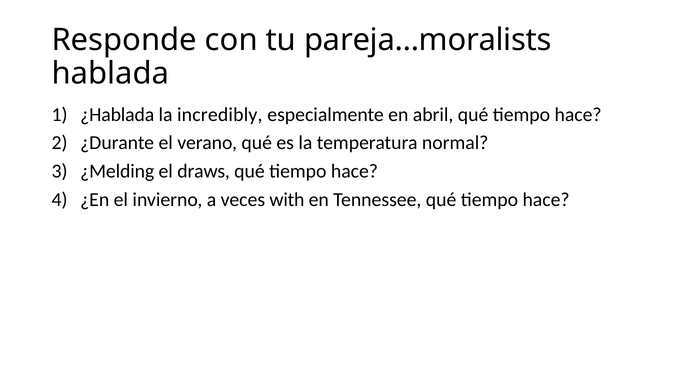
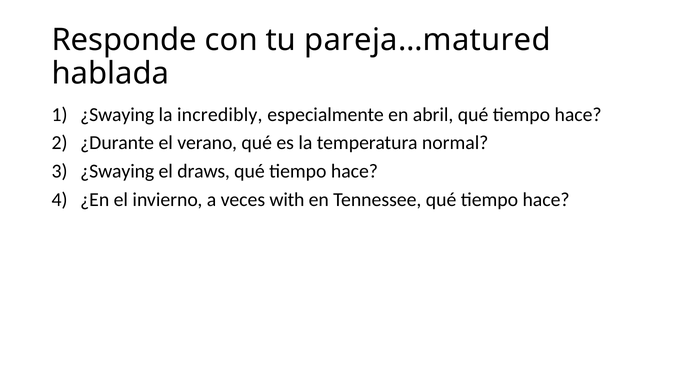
pareja…moralists: pareja…moralists -> pareja…matured
¿Hablada at (117, 114): ¿Hablada -> ¿Swaying
¿Melding at (117, 171): ¿Melding -> ¿Swaying
